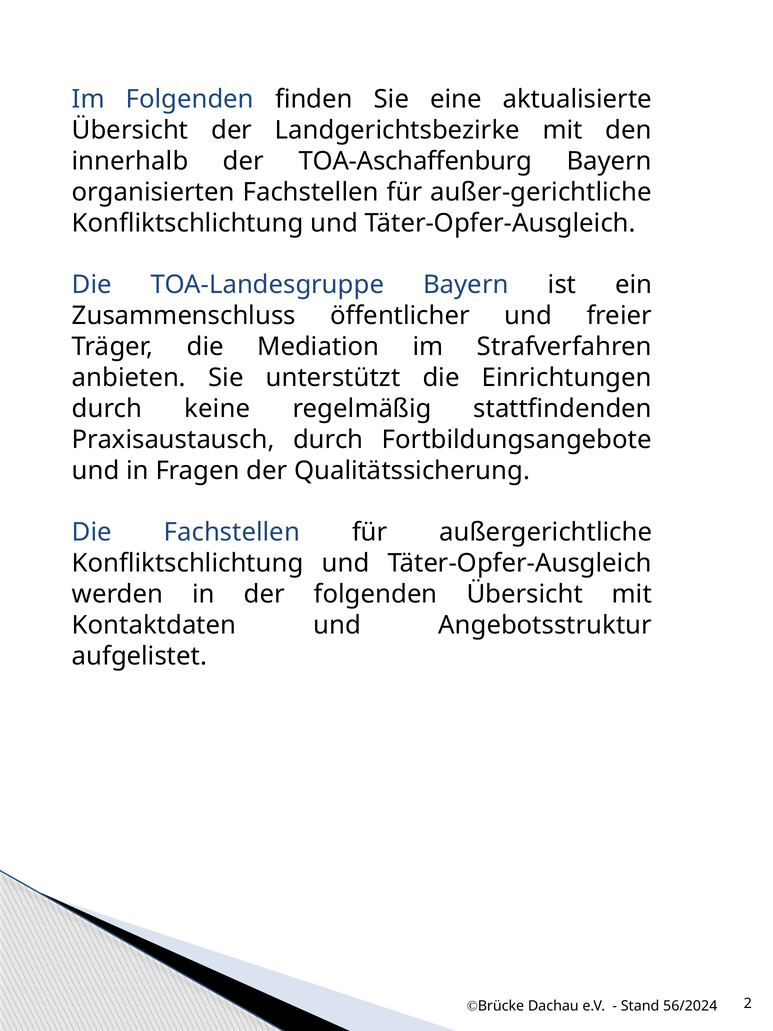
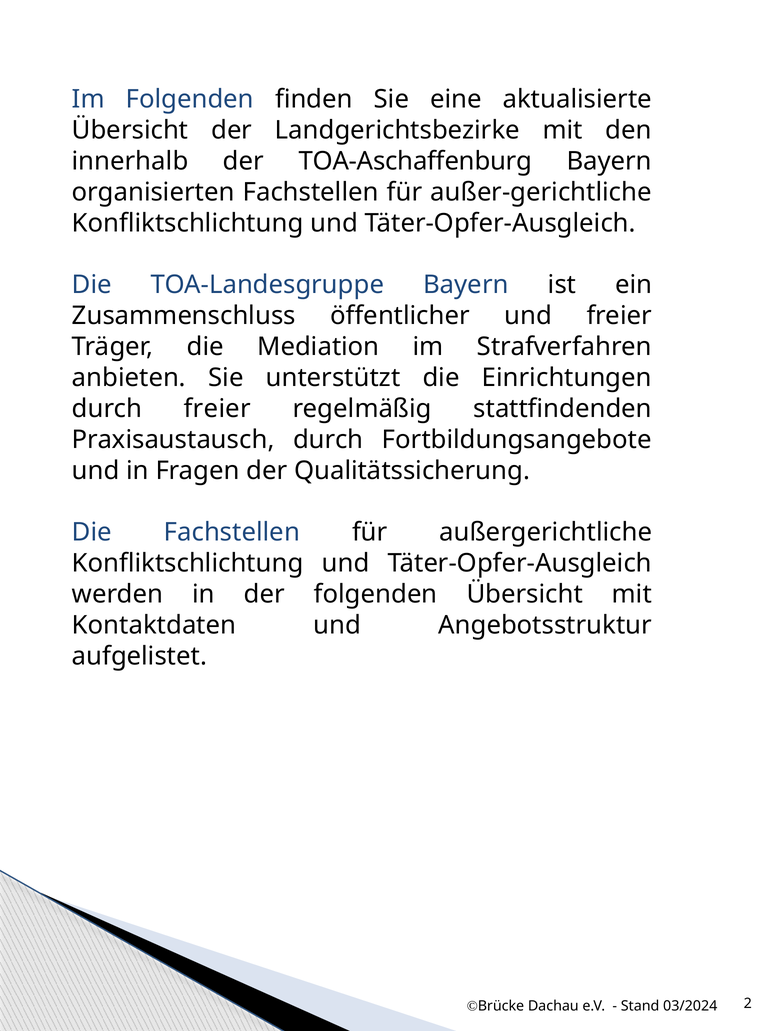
durch keine: keine -> freier
56/2024: 56/2024 -> 03/2024
